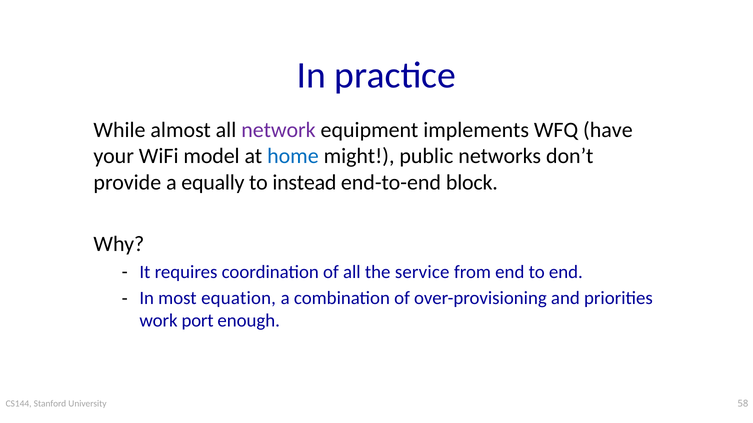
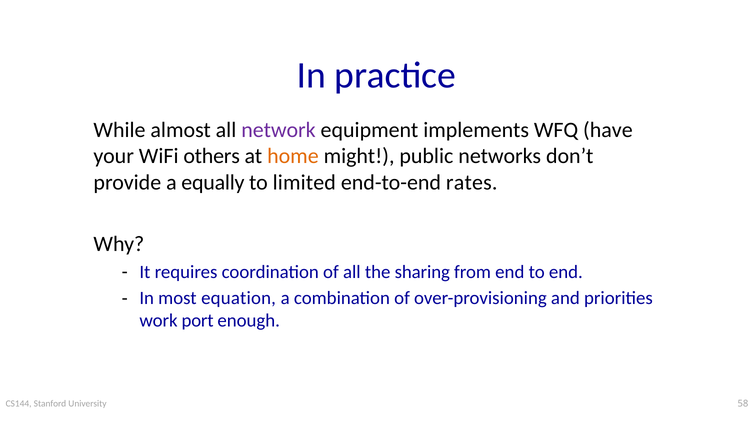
model: model -> others
home colour: blue -> orange
instead: instead -> limited
block: block -> rates
service: service -> sharing
